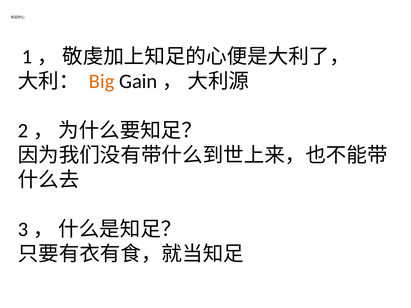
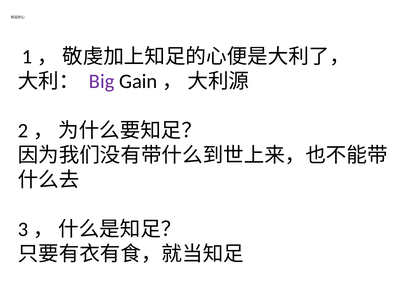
Big colour: orange -> purple
